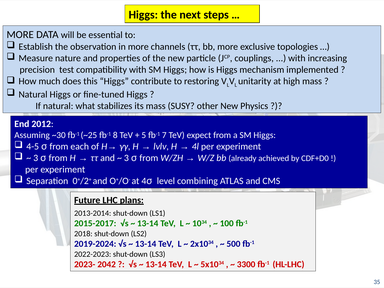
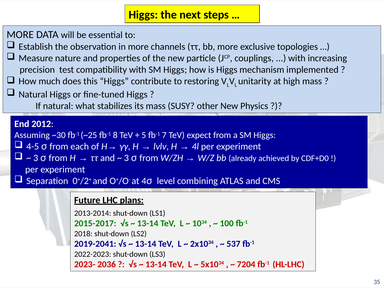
2019-2024: 2019-2024 -> 2019-2041
500: 500 -> 537
2042: 2042 -> 2036
3300: 3300 -> 7204
